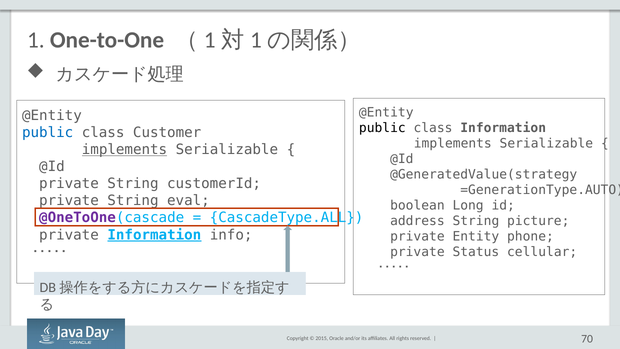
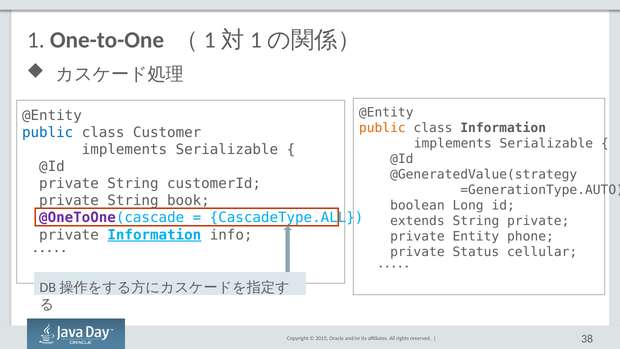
public at (382, 128) colour: black -> orange
implements at (125, 150) underline: present -> none
eval: eval -> book
address: address -> extends
String picture: picture -> private
70: 70 -> 38
